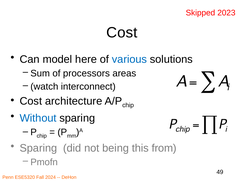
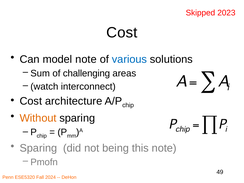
model here: here -> note
processors: processors -> challenging
Without colour: blue -> orange
this from: from -> note
